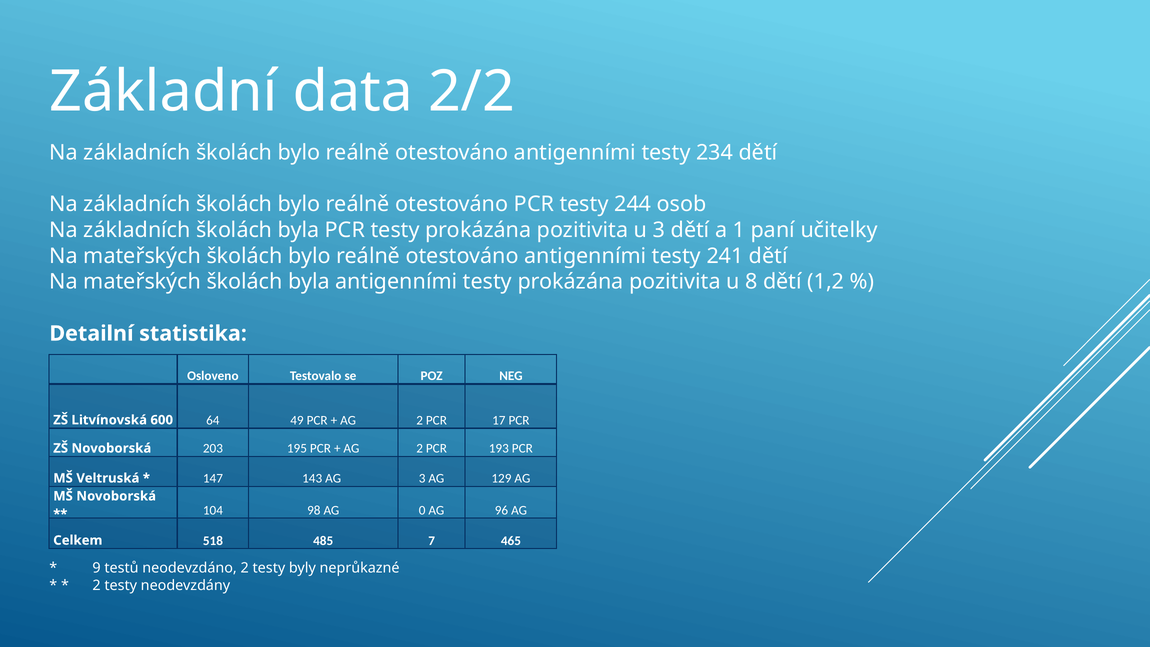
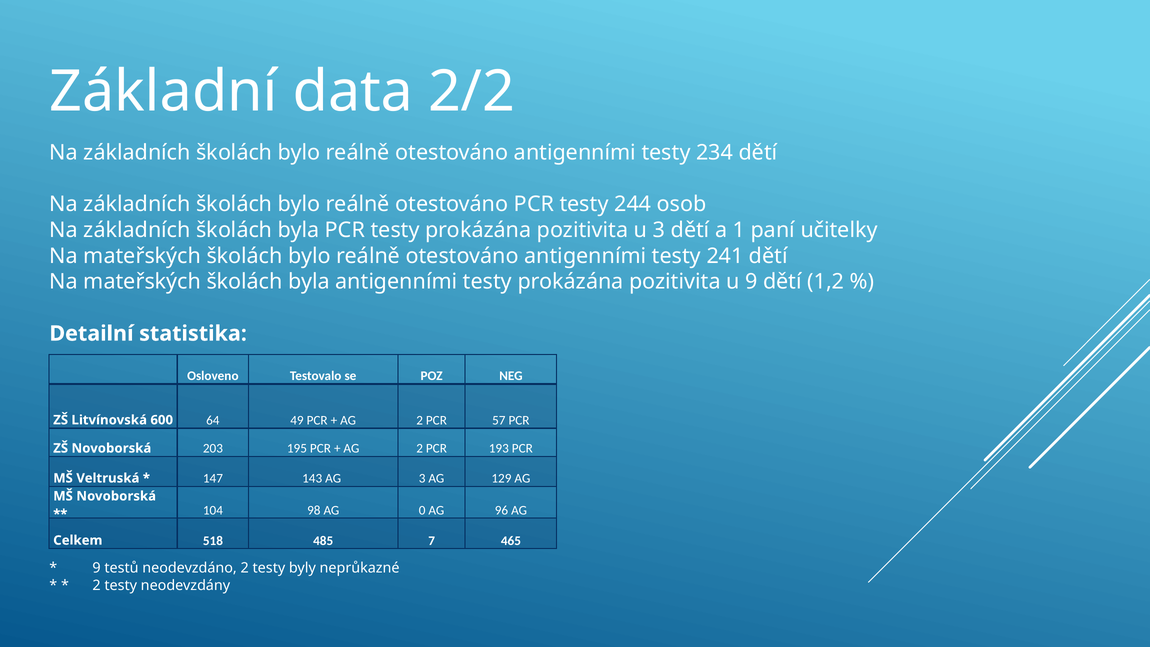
u 8: 8 -> 9
17: 17 -> 57
